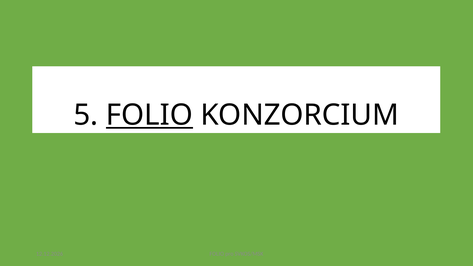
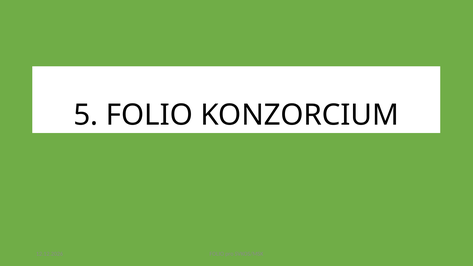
FOLIO at (149, 115) underline: present -> none
